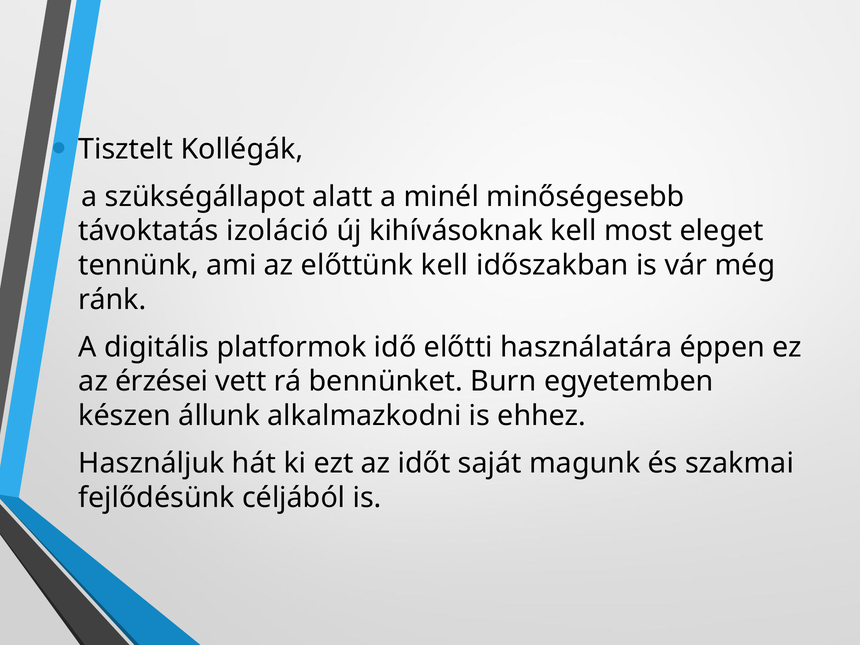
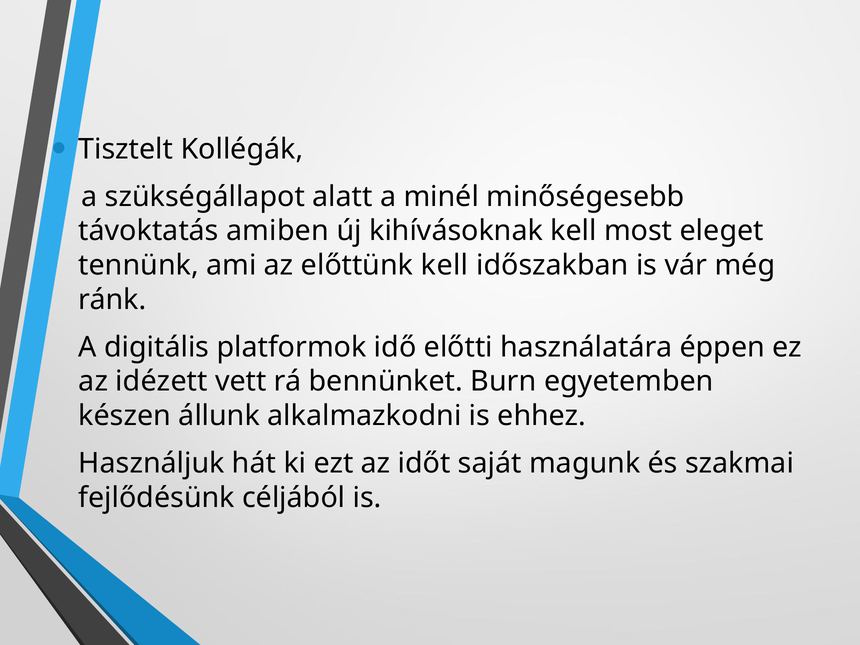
izoláció: izoláció -> amiben
érzései: érzései -> idézett
